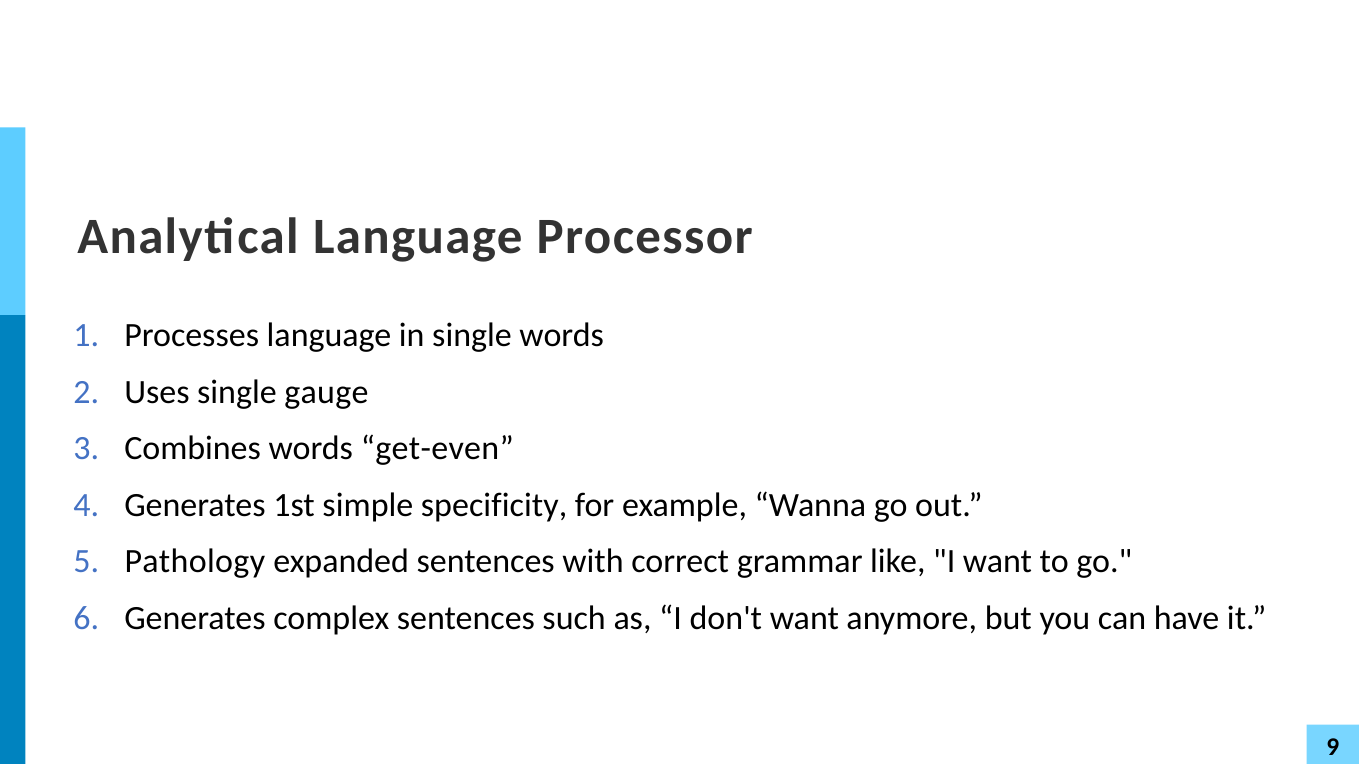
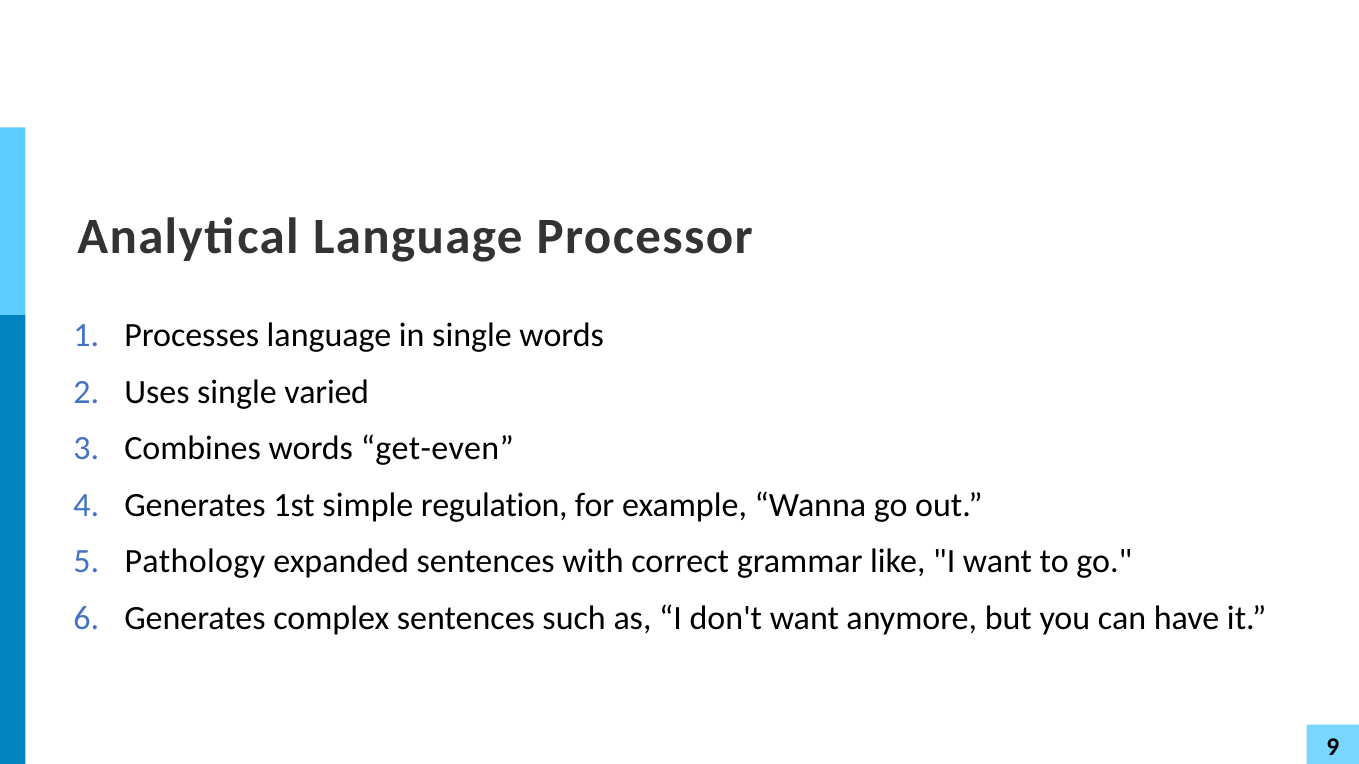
gauge: gauge -> varied
specificity: specificity -> regulation
